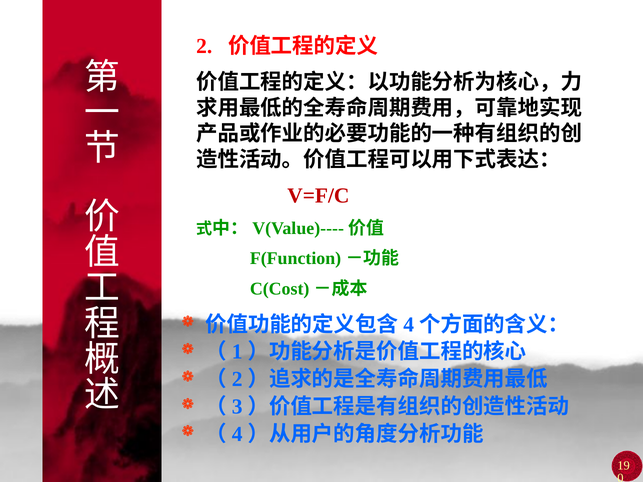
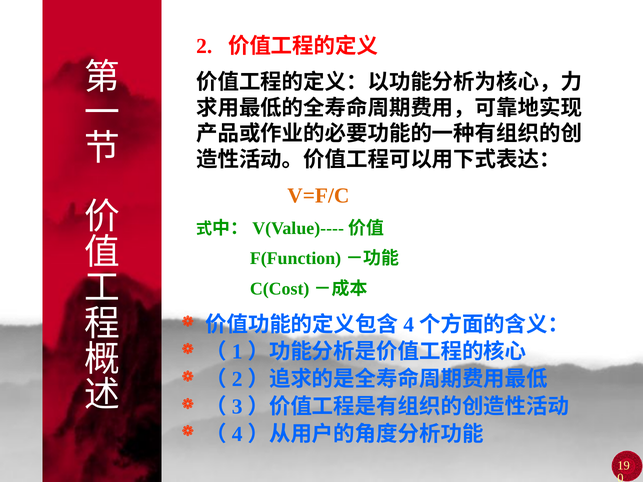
V=F/C colour: red -> orange
